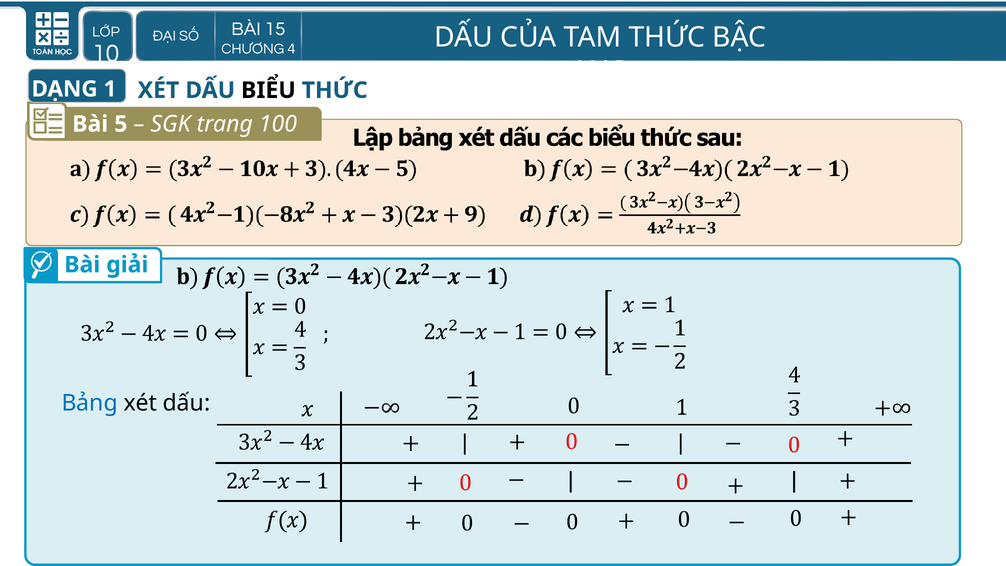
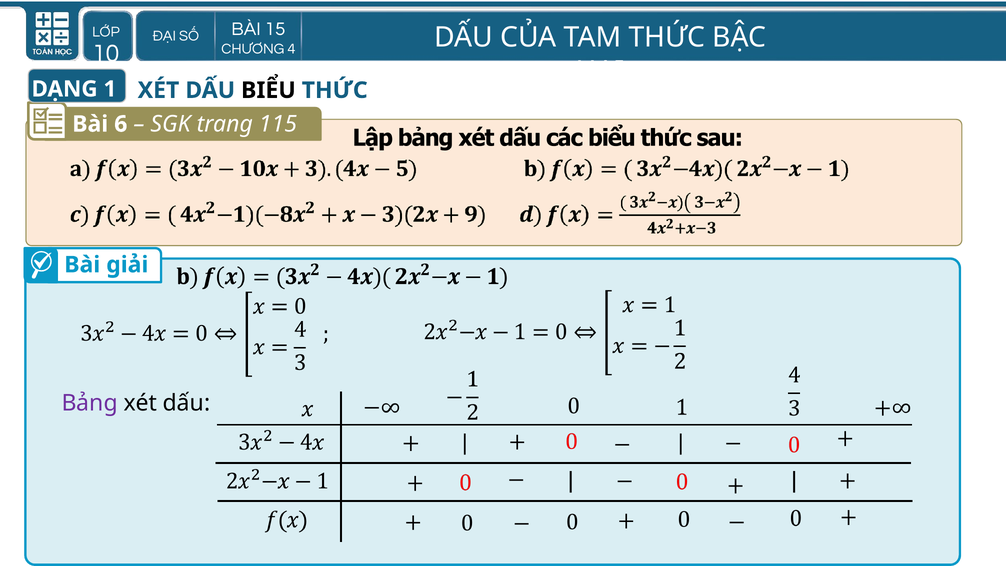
5: 5 -> 6
100: 100 -> 115
Bảng colour: blue -> purple
